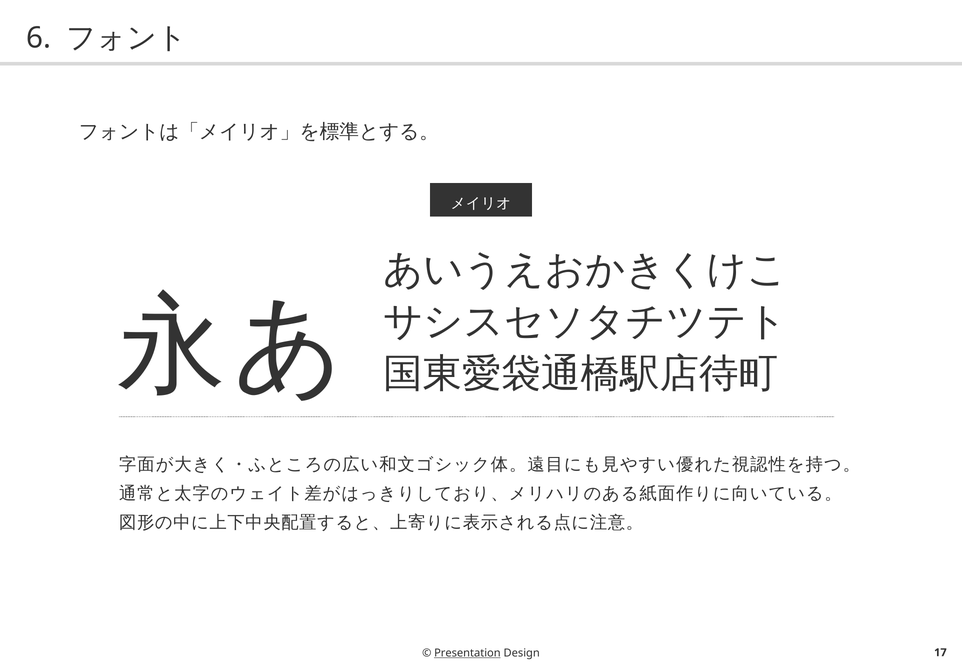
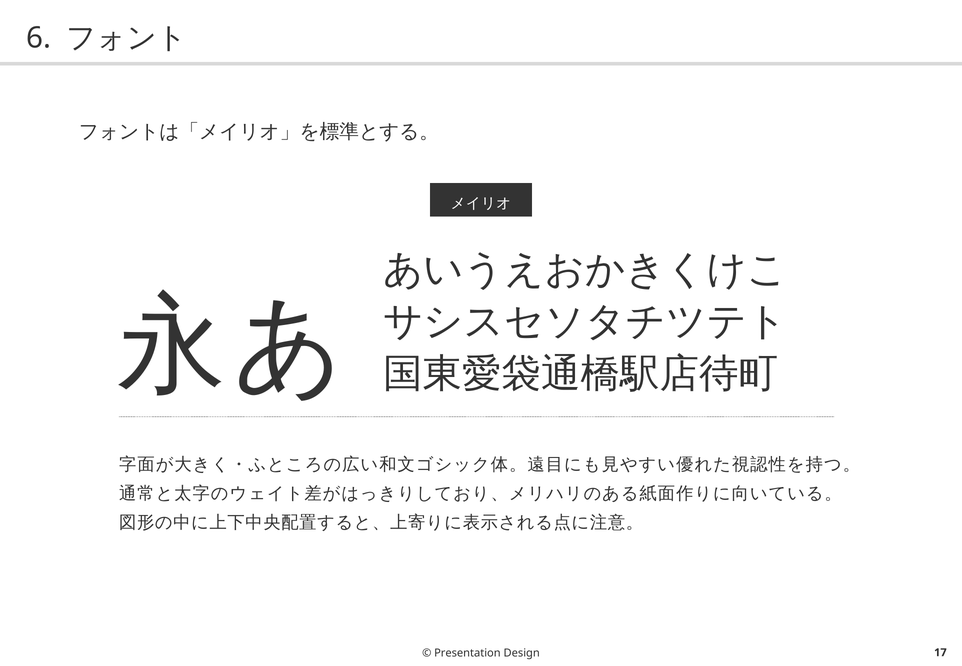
Presentation underline: present -> none
